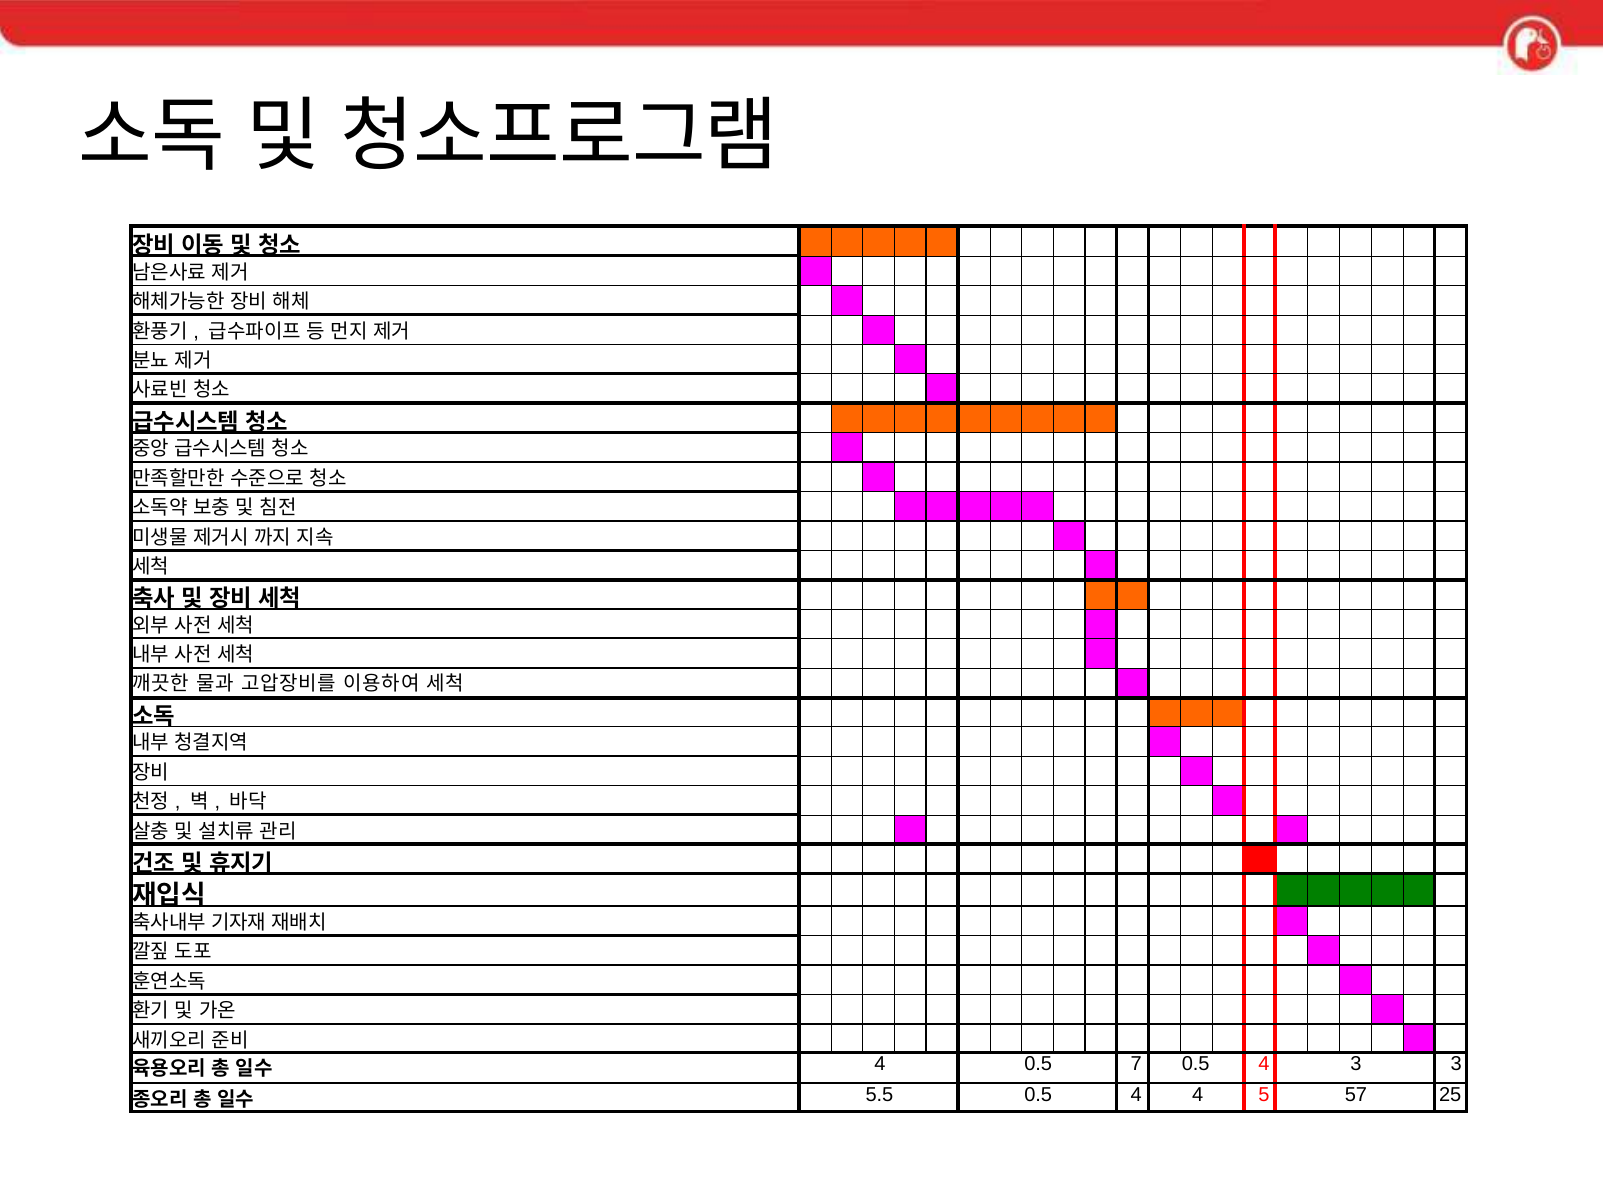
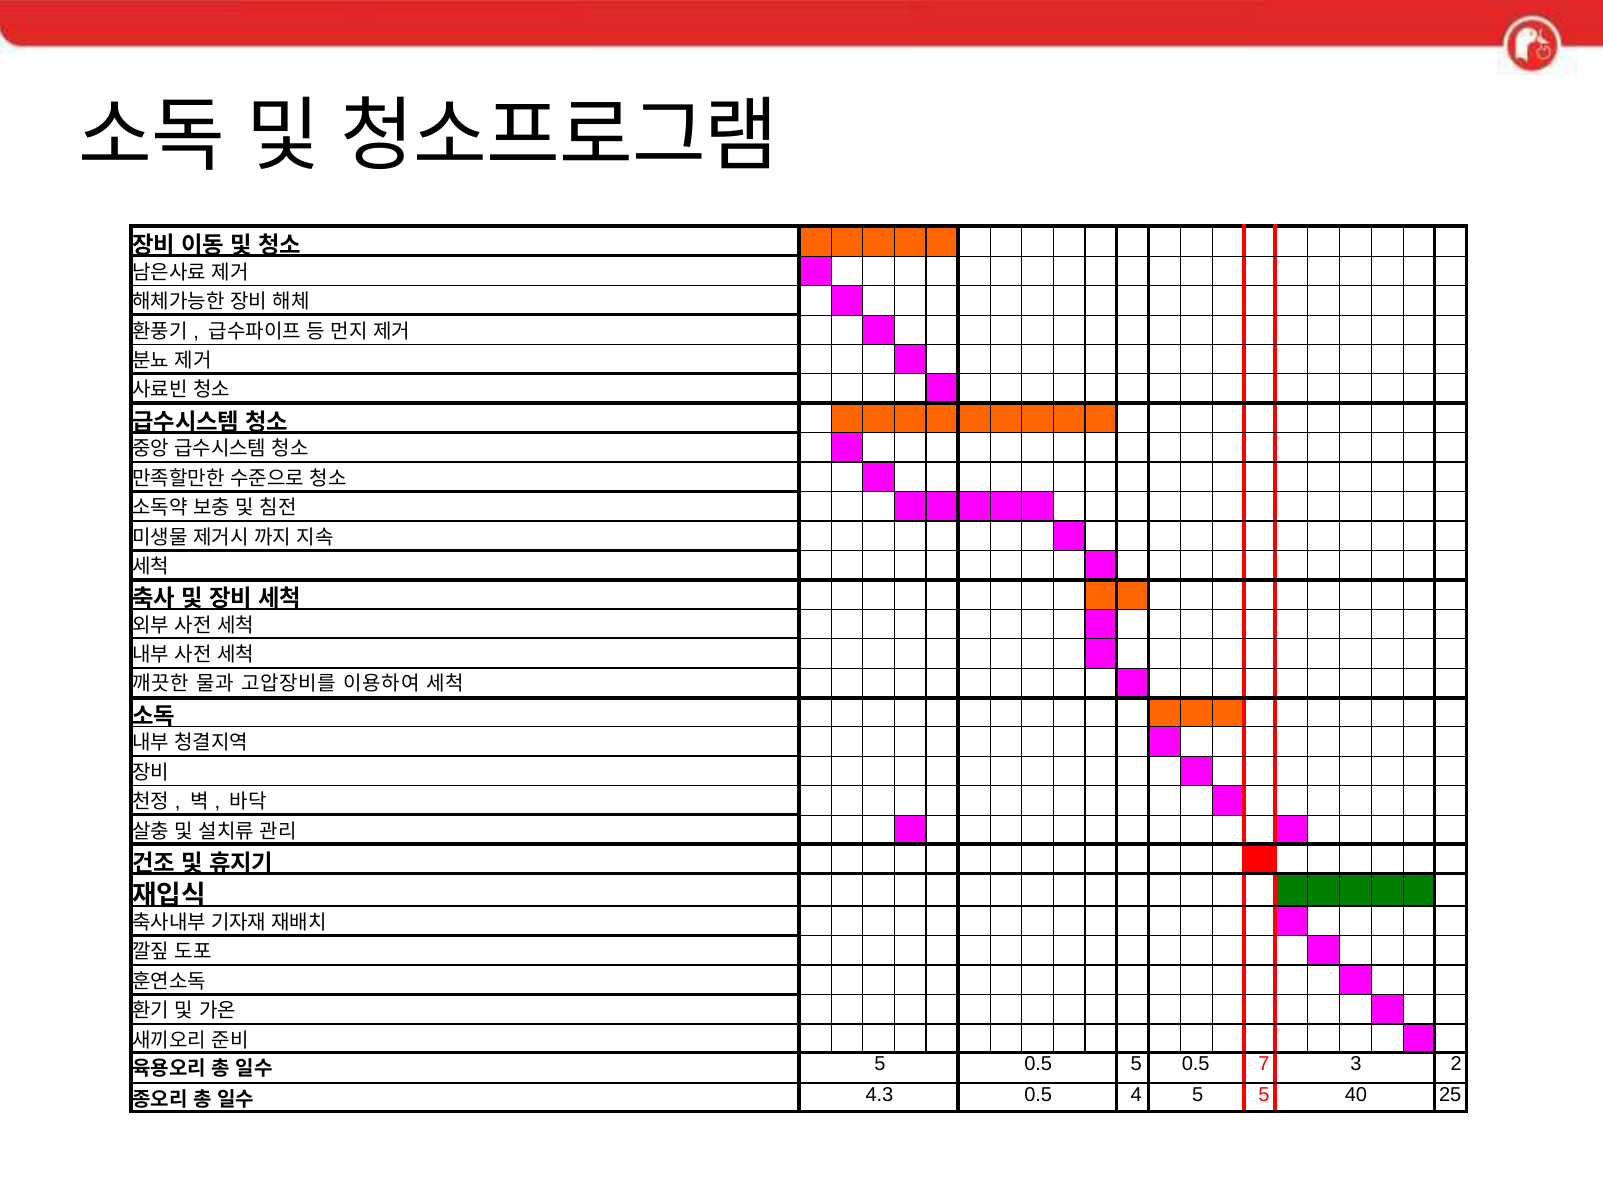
4 at (880, 1063): 4 -> 5
0.5 7: 7 -> 5
4 at (1264, 1063): 4 -> 7
3 3: 3 -> 2
5.5: 5.5 -> 4.3
4 4: 4 -> 5
57: 57 -> 40
